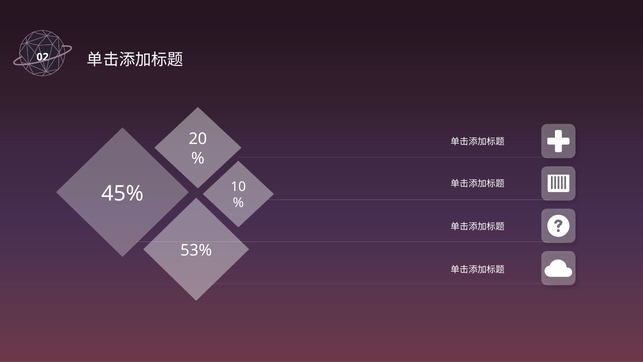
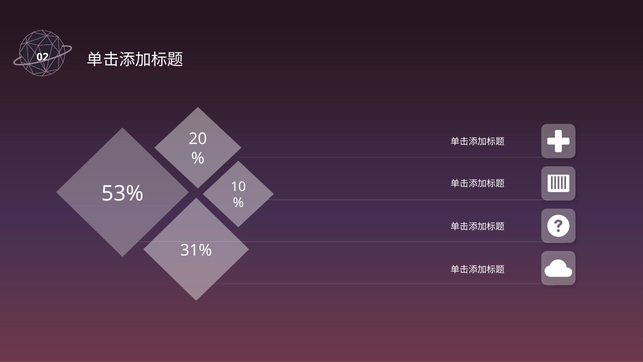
45%: 45% -> 53%
53%: 53% -> 31%
